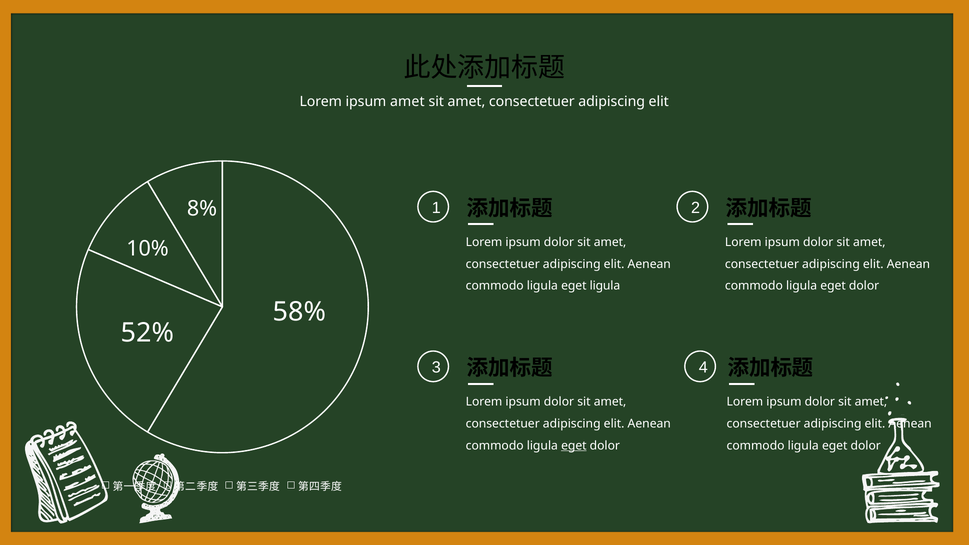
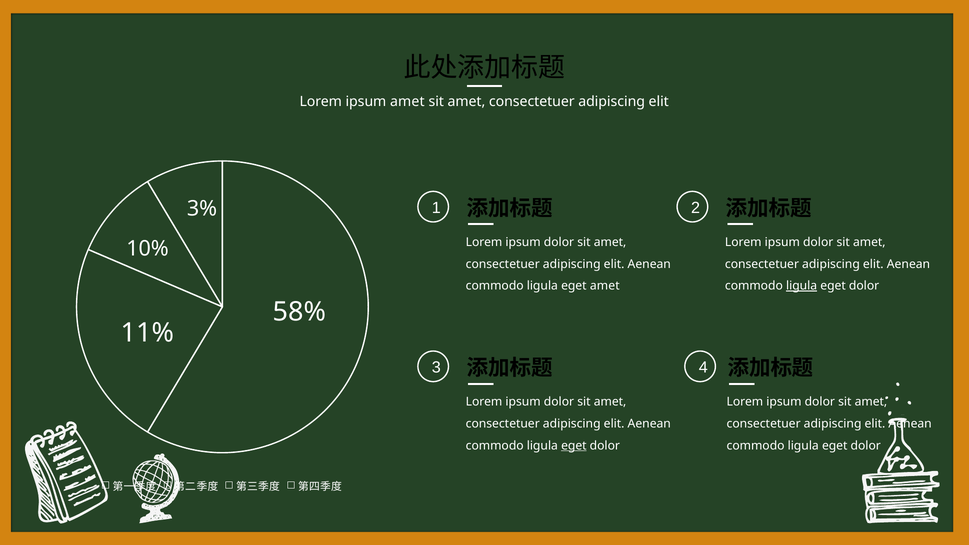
8%: 8% -> 3%
eget ligula: ligula -> amet
ligula at (802, 286) underline: none -> present
52%: 52% -> 11%
